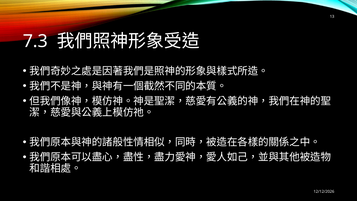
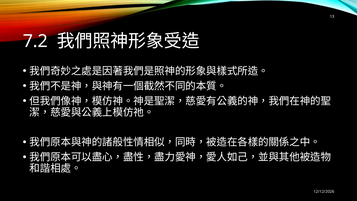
7.3: 7.3 -> 7.2
